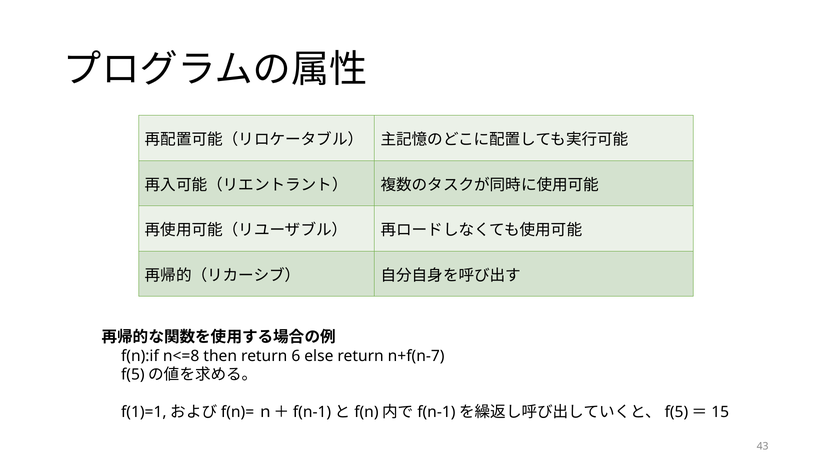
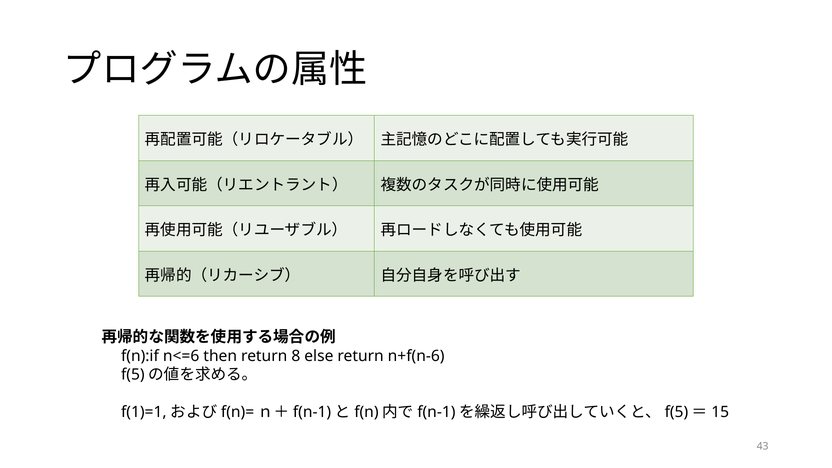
n<=8: n<=8 -> n<=6
6: 6 -> 8
n+f(n-7: n+f(n-7 -> n+f(n-6
